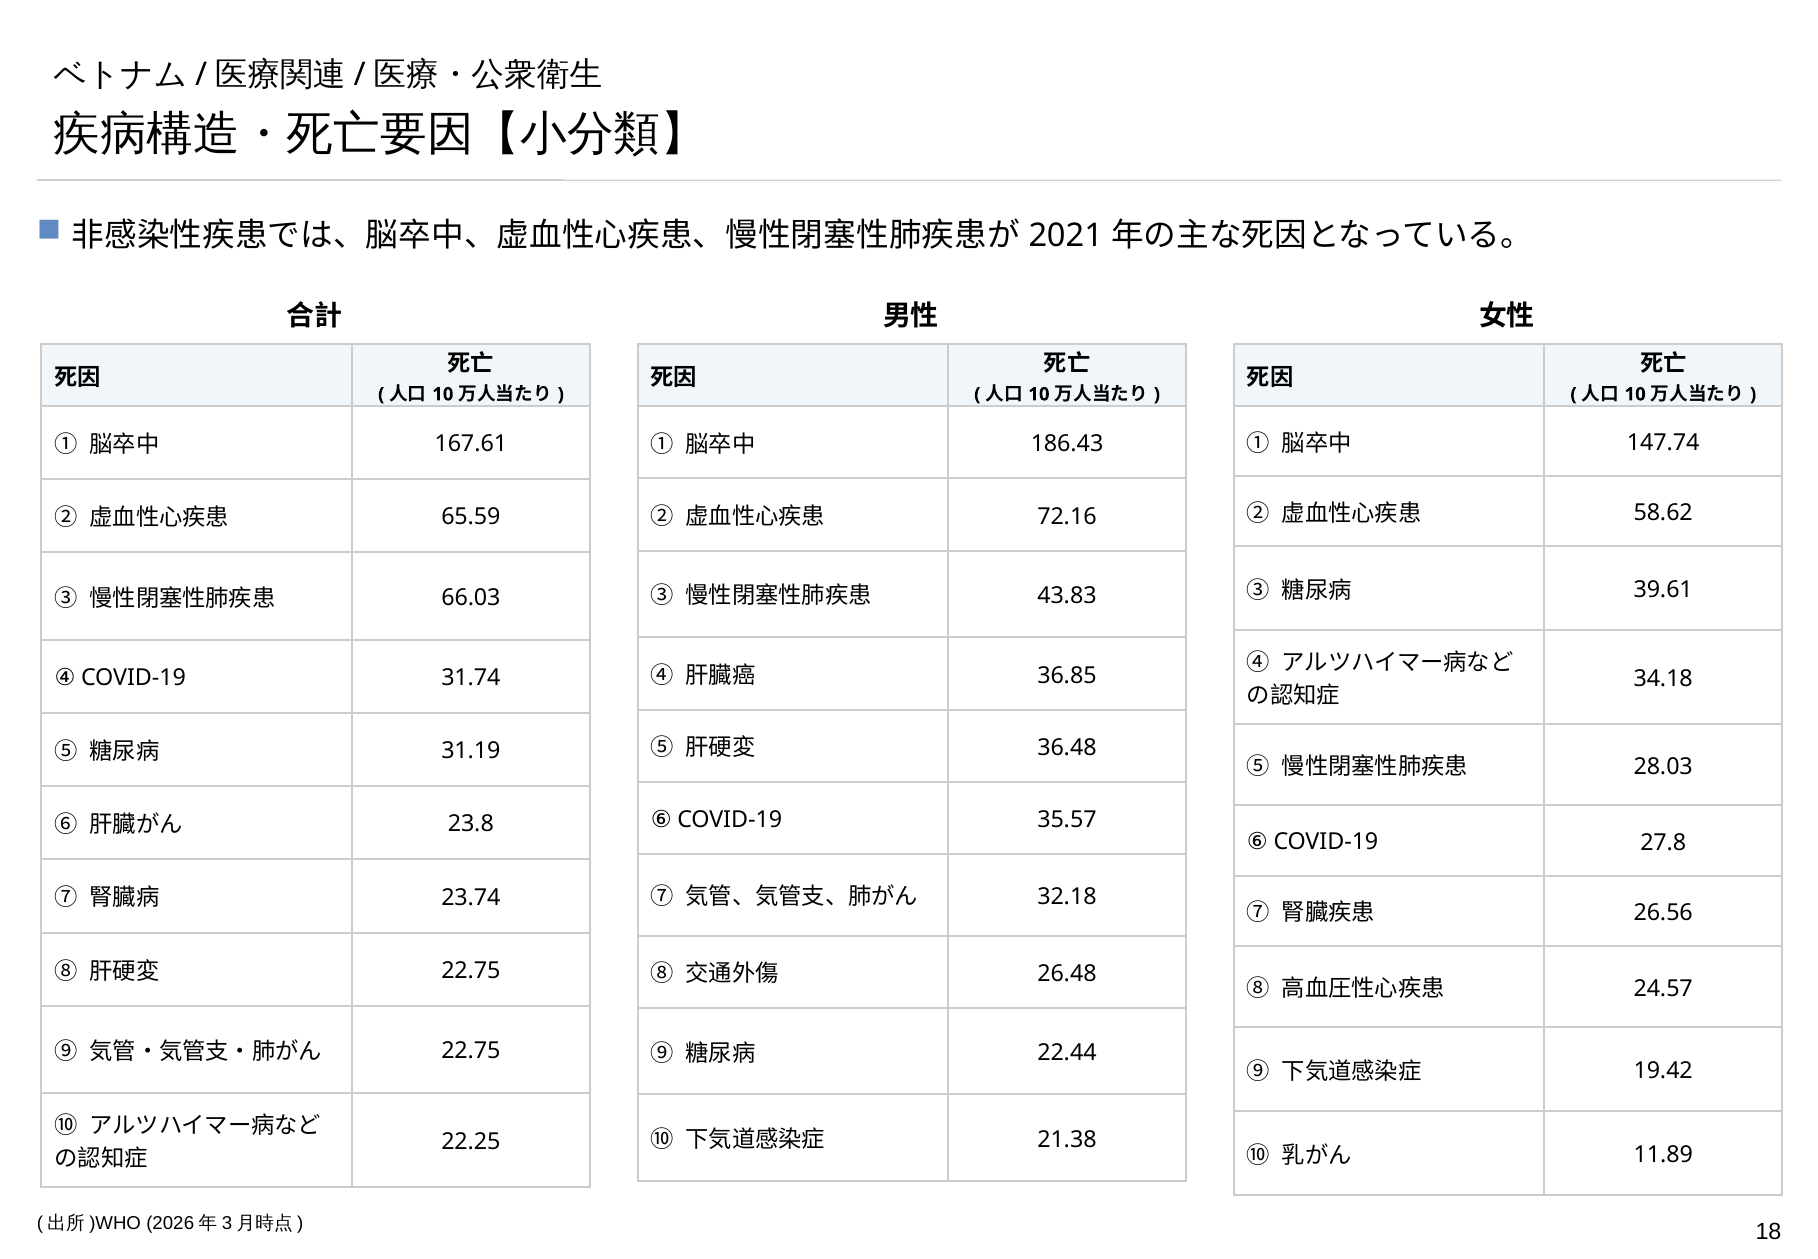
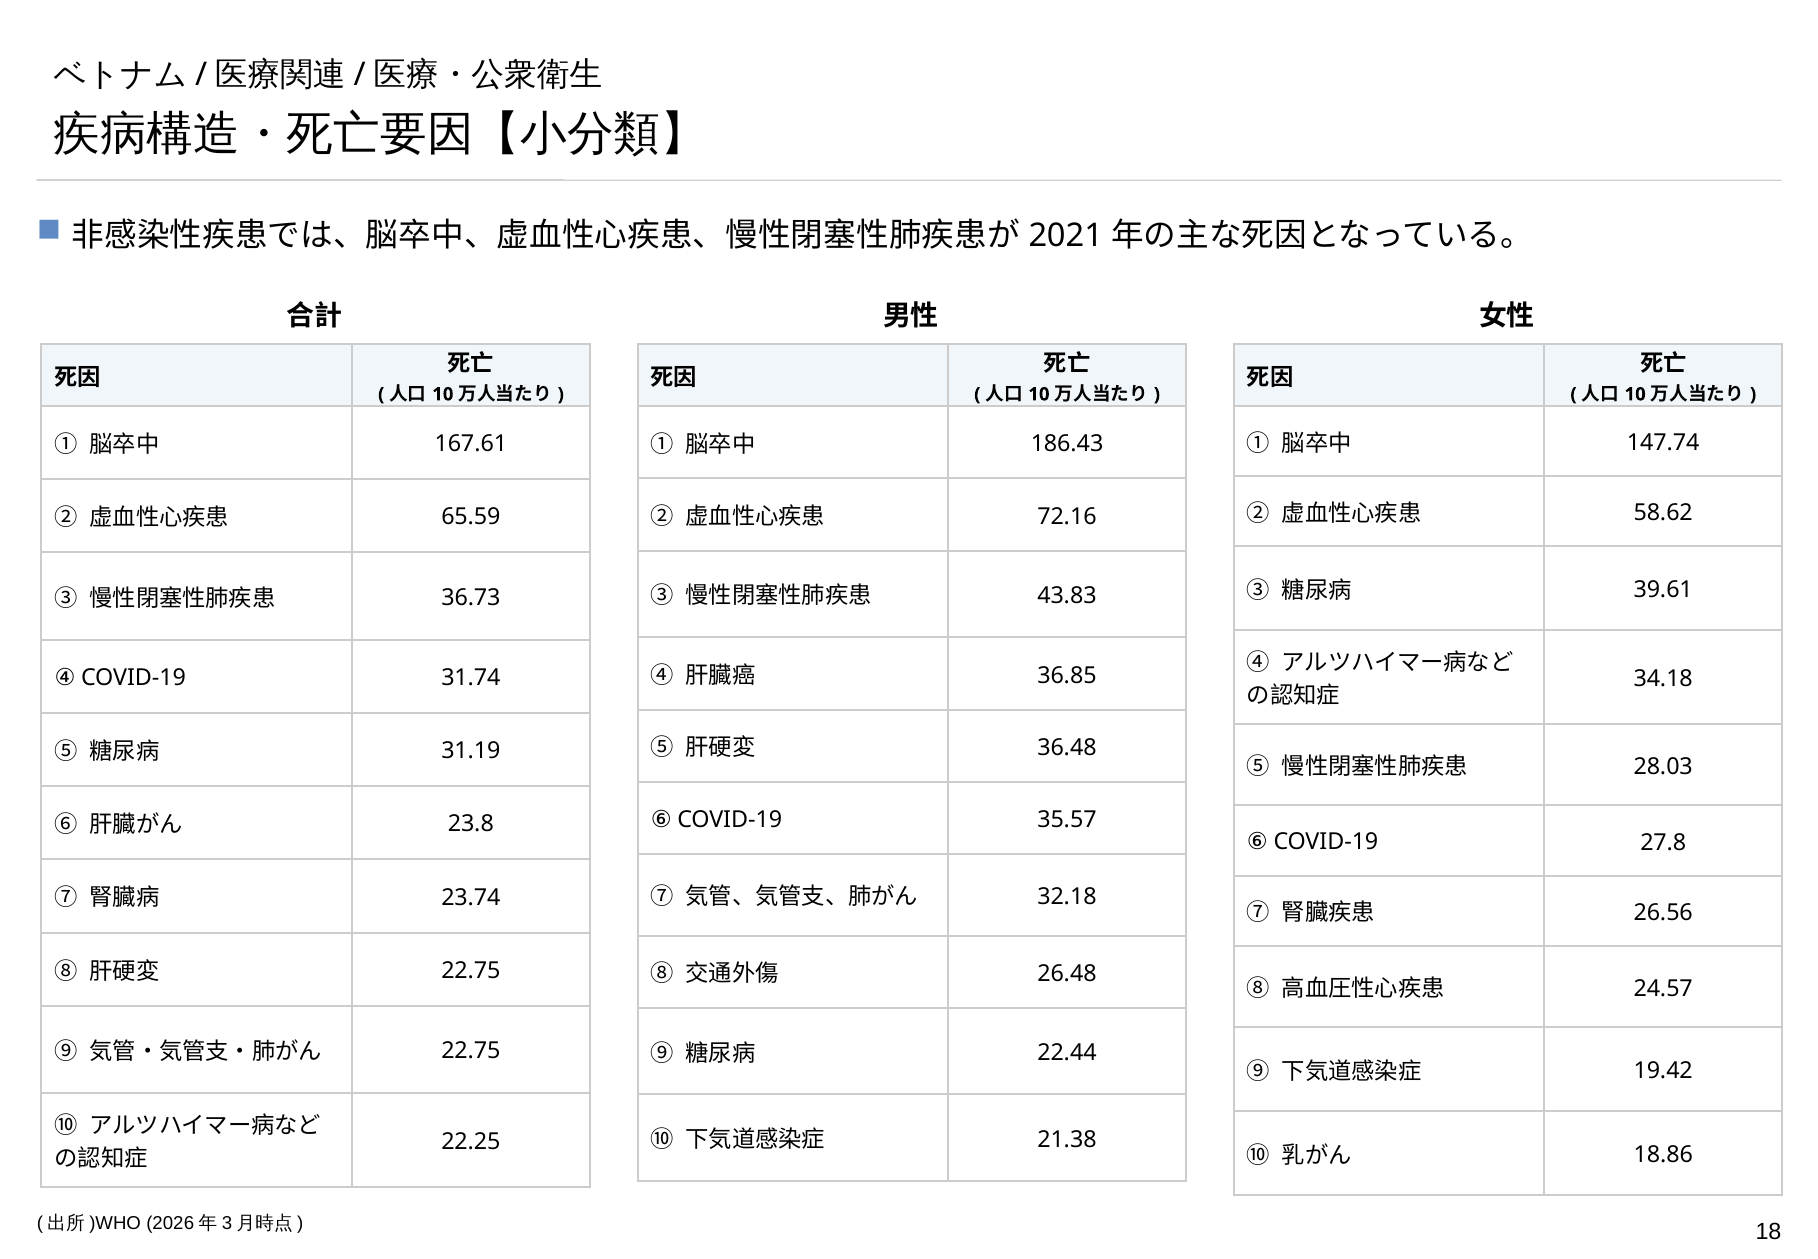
66.03: 66.03 -> 36.73
11.89: 11.89 -> 18.86
